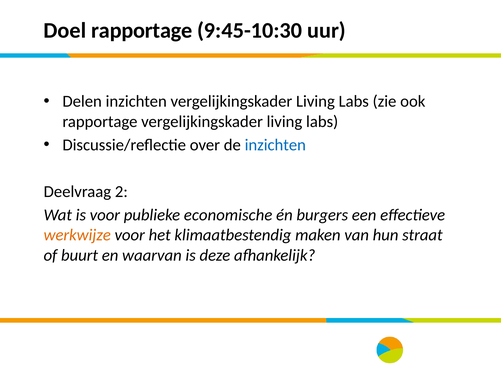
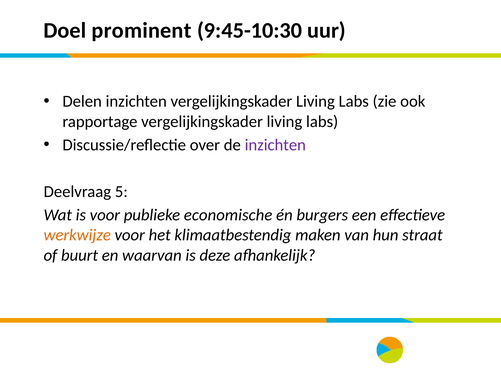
Doel rapportage: rapportage -> prominent
inzichten at (275, 145) colour: blue -> purple
2: 2 -> 5
